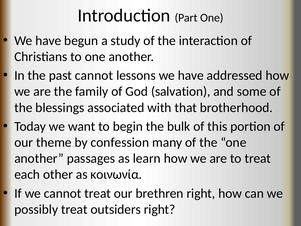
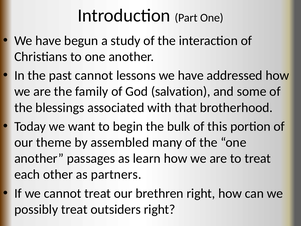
confession: confession -> assembled
κοινωνία: κοινωνία -> partners
